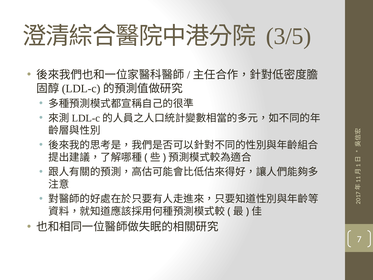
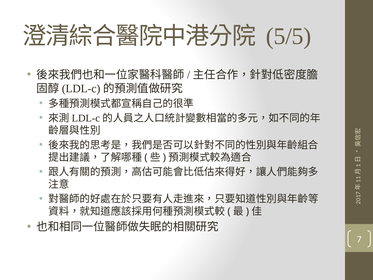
3/5: 3/5 -> 5/5
